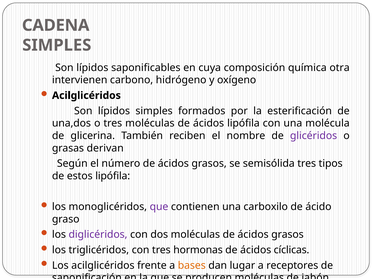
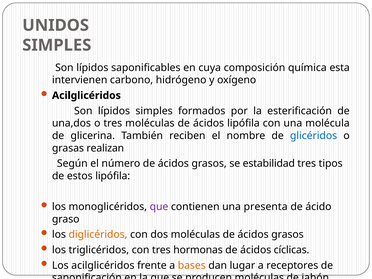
CADENA: CADENA -> UNIDOS
otra: otra -> esta
glicéridos colour: purple -> blue
derivan: derivan -> realizan
semisólida: semisólida -> estabilidad
carboxilo: carboxilo -> presenta
diglicéridos colour: purple -> orange
